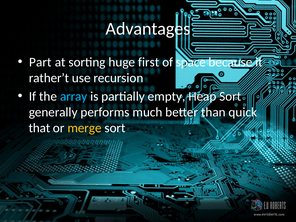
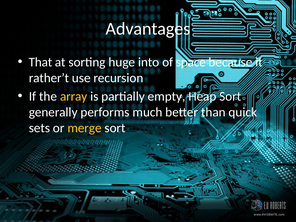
Part: Part -> That
first: first -> into
array colour: light blue -> yellow
that: that -> sets
